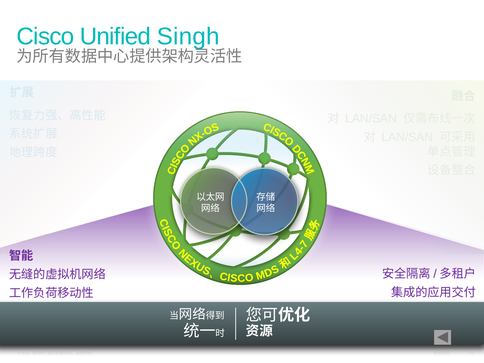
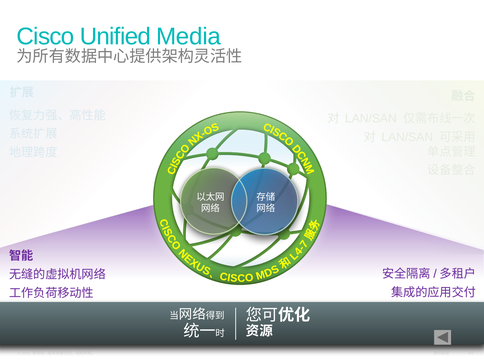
Singh: Singh -> Media
